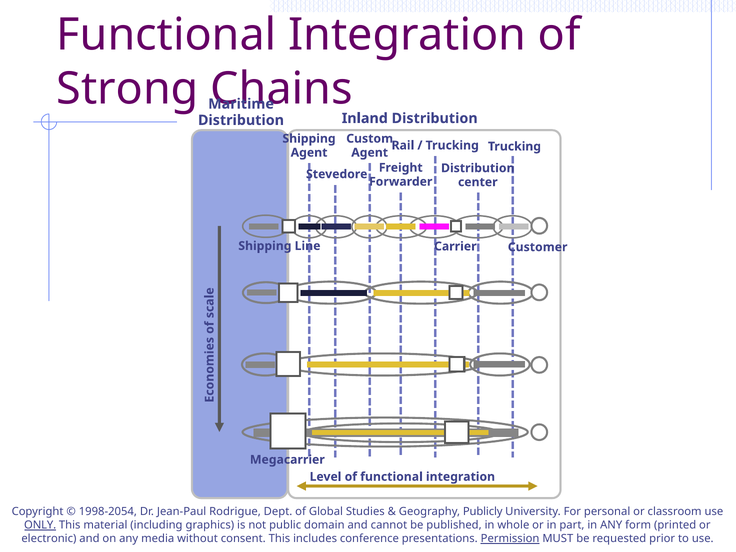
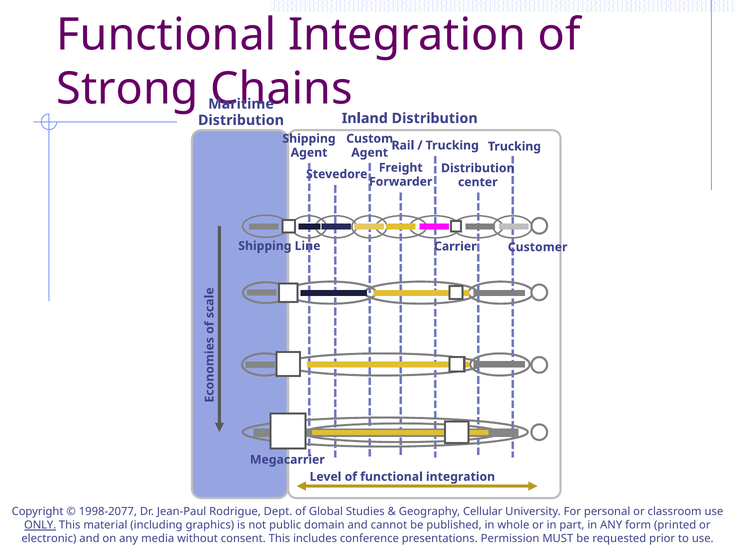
1998-2054: 1998-2054 -> 1998-2077
Publicly: Publicly -> Cellular
Permission underline: present -> none
